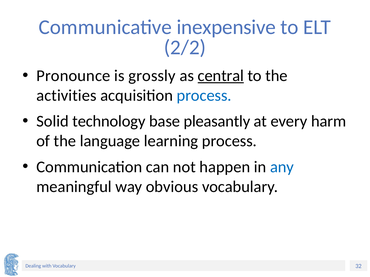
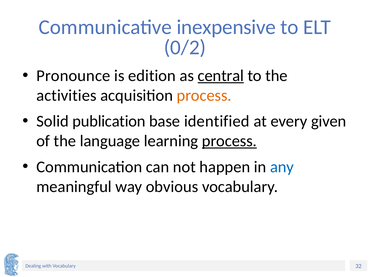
2/2: 2/2 -> 0/2
grossly: grossly -> edition
process at (204, 96) colour: blue -> orange
technology: technology -> publication
pleasantly: pleasantly -> identified
harm: harm -> given
process at (229, 141) underline: none -> present
